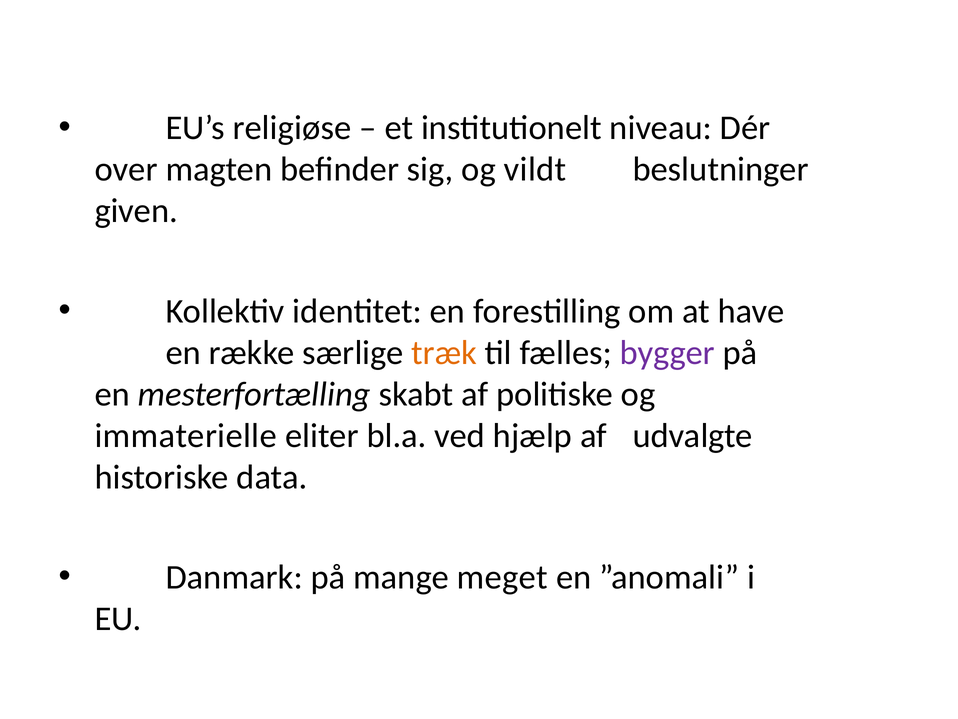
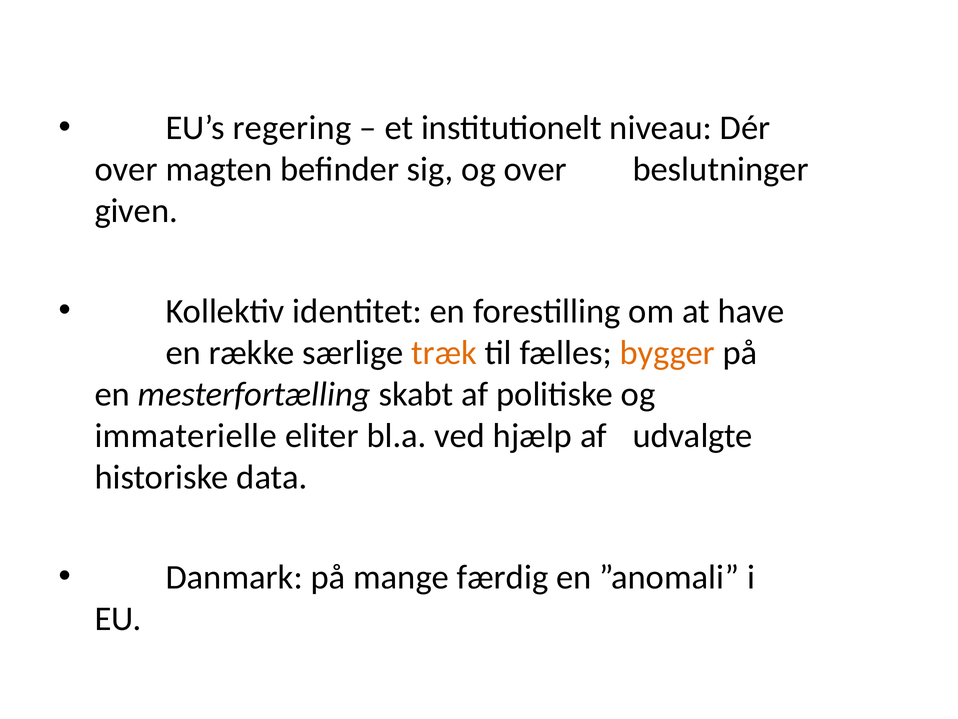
religiøse: religiøse -> regering
og vildt: vildt -> over
bygger colour: purple -> orange
meget: meget -> færdig
